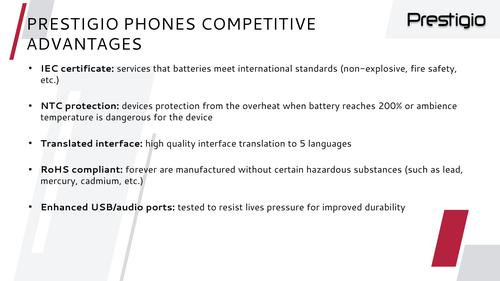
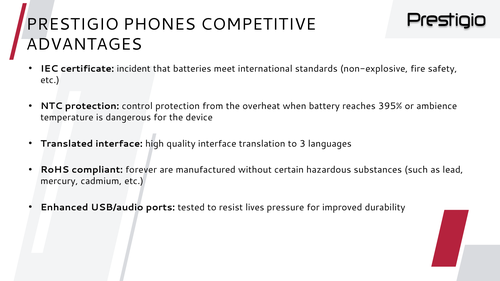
services: services -> incident
devices: devices -> control
200%: 200% -> 395%
5: 5 -> 3
